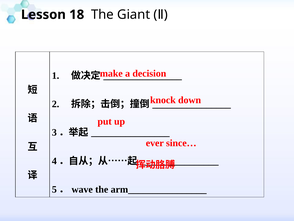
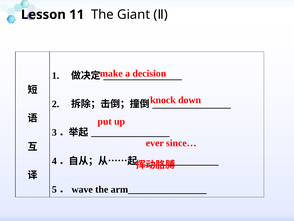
18: 18 -> 11
